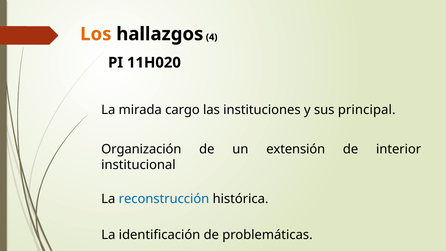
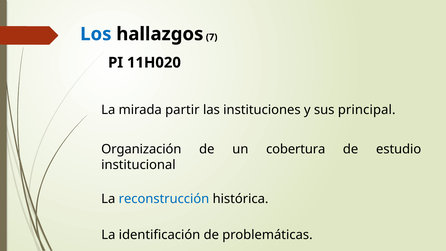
Los colour: orange -> blue
4: 4 -> 7
cargo: cargo -> partir
extensión: extensión -> cobertura
interior: interior -> estudio
